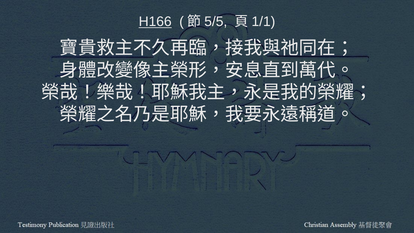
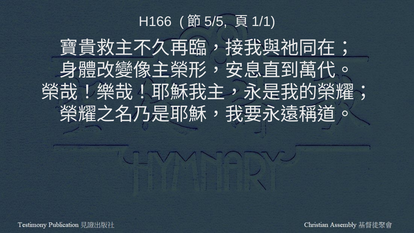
H166 underline: present -> none
